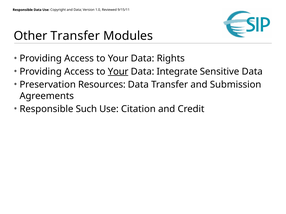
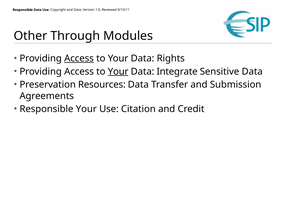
Other Transfer: Transfer -> Through
Access at (79, 59) underline: none -> present
Responsible Such: Such -> Your
